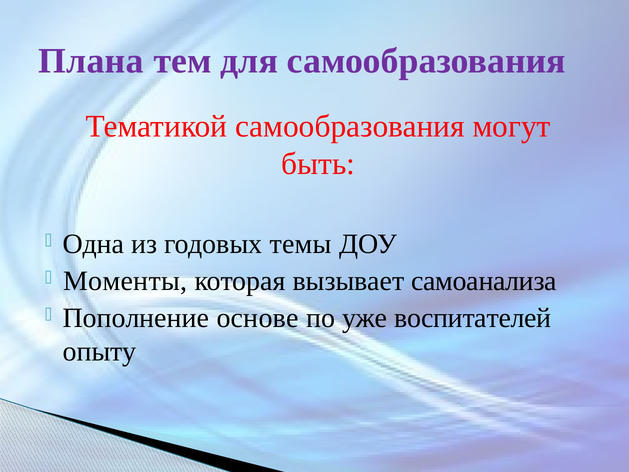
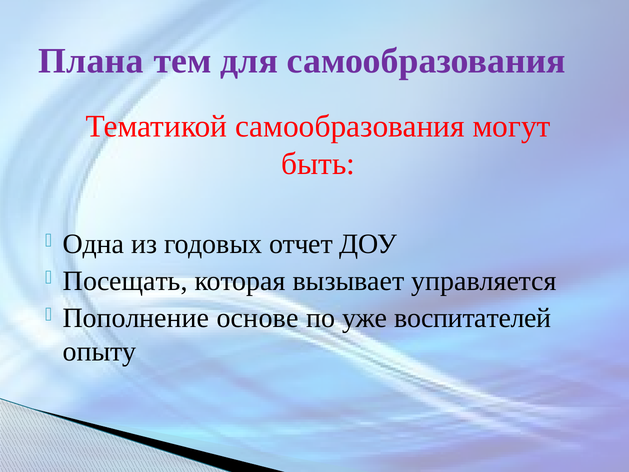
темы: темы -> отчет
Моменты: Моменты -> Посещать
самоанализа: самоанализа -> управляется
